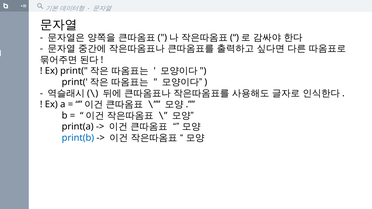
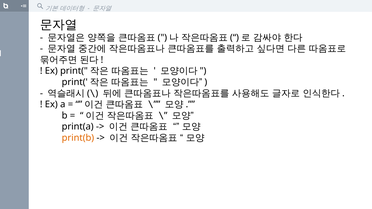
print(b colour: blue -> orange
